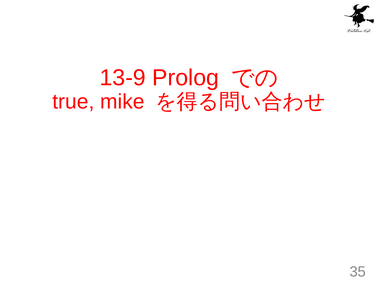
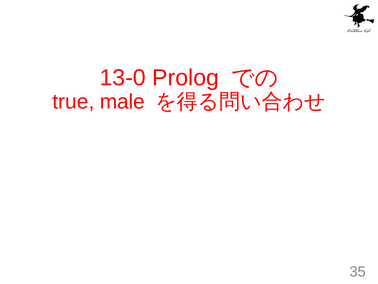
13-9: 13-9 -> 13-0
mike: mike -> male
